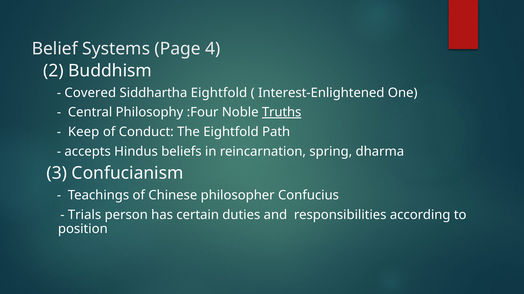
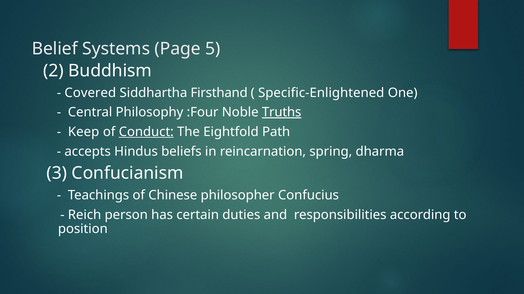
4: 4 -> 5
Siddhartha Eightfold: Eightfold -> Firsthand
Interest-Enlightened: Interest-Enlightened -> Specific-Enlightened
Conduct underline: none -> present
Trials: Trials -> Reich
